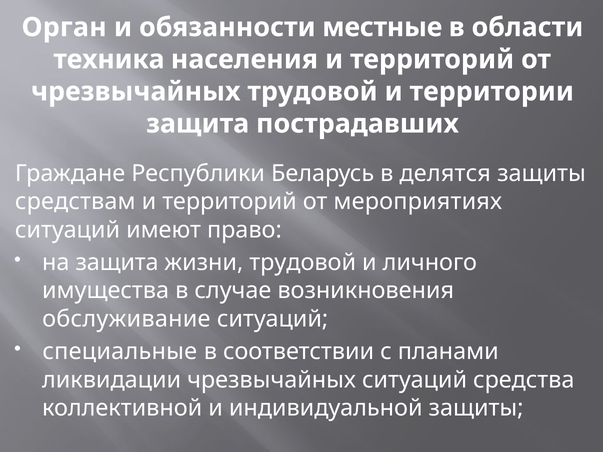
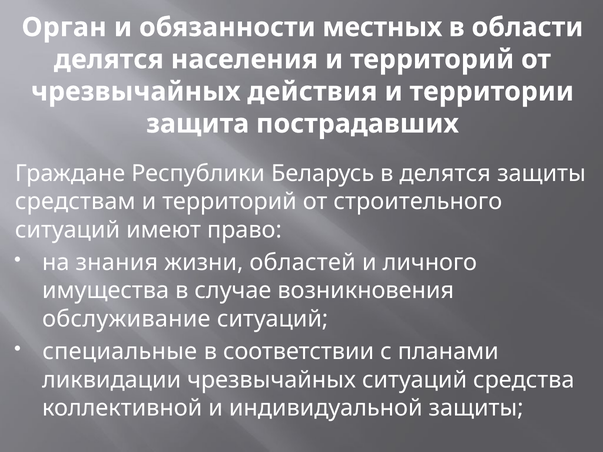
местные: местные -> местных
техника at (109, 59): техника -> делятся
чрезвычайных трудовой: трудовой -> действия
мероприятиях: мероприятиях -> строительного
на защита: защита -> знания
жизни трудовой: трудовой -> областей
